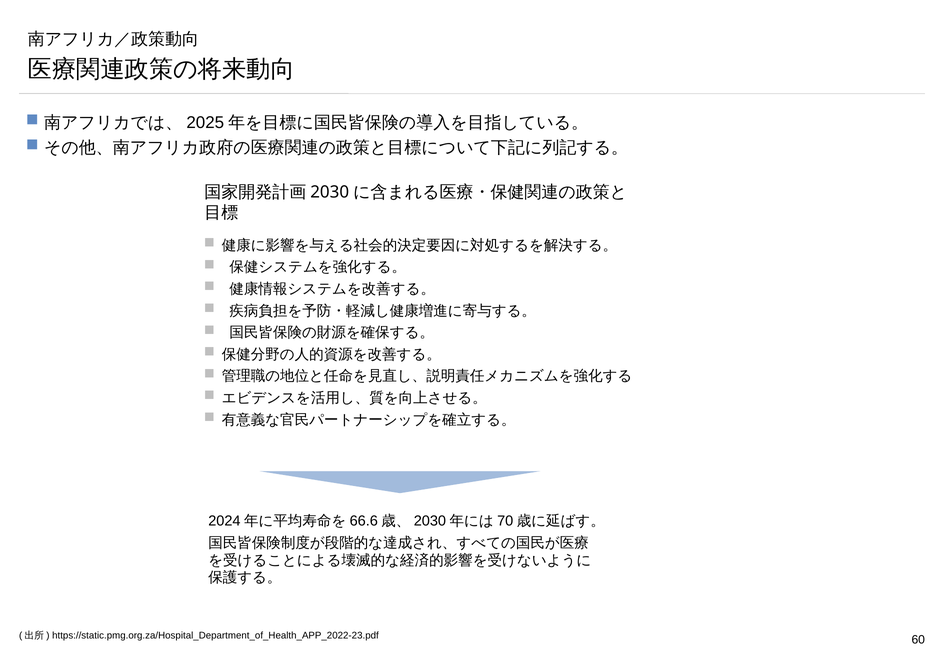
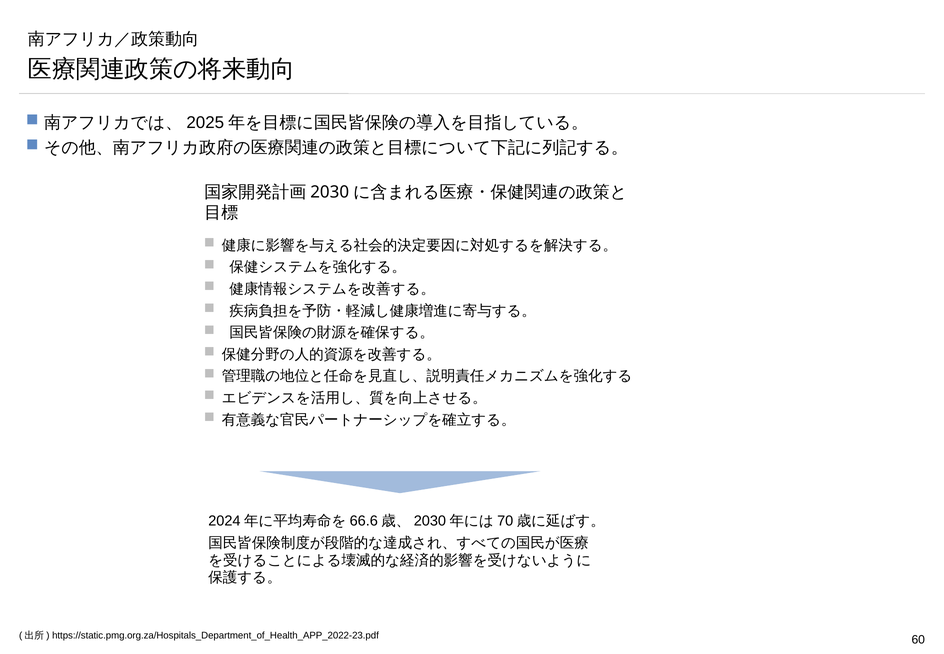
https://static.pmg.org.za/Hospital_Department_of_Health_APP_2022-23.pdf: https://static.pmg.org.za/Hospital_Department_of_Health_APP_2022-23.pdf -> https://static.pmg.org.za/Hospitals_Department_of_Health_APP_2022-23.pdf
